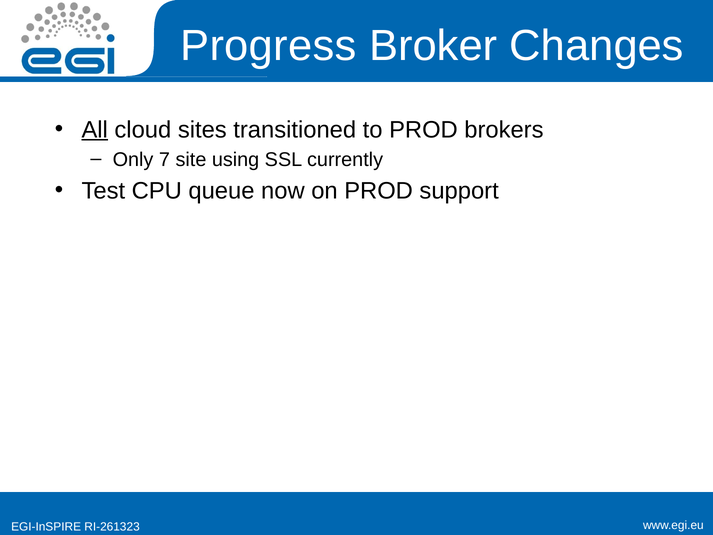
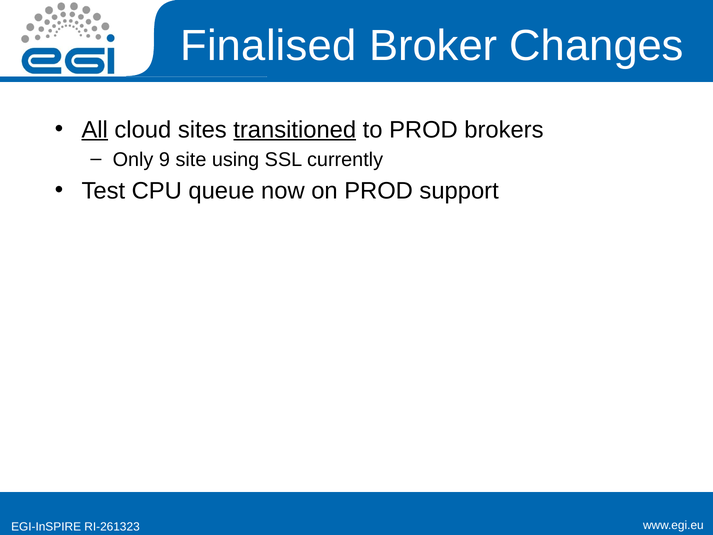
Progress: Progress -> Finalised
transitioned underline: none -> present
7: 7 -> 9
